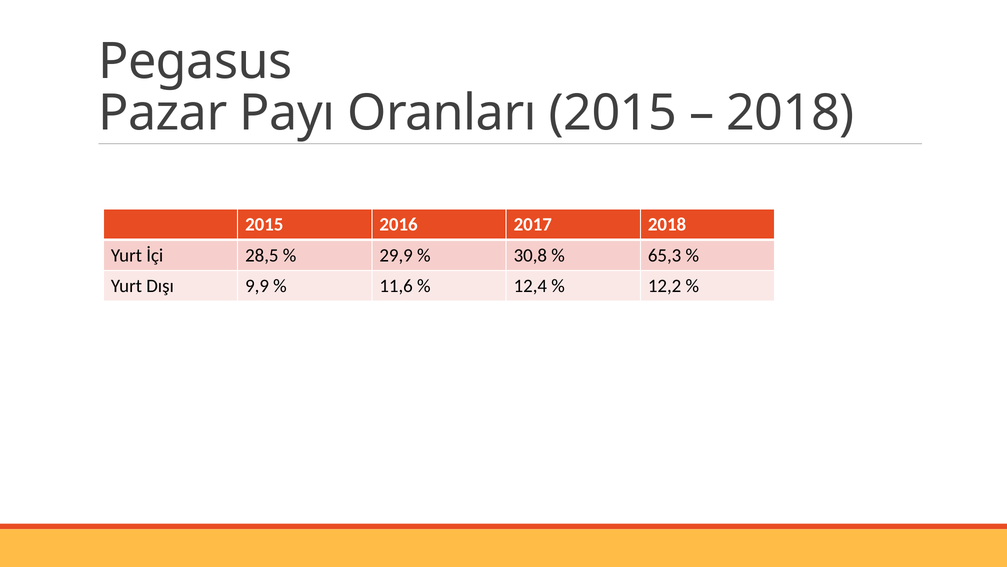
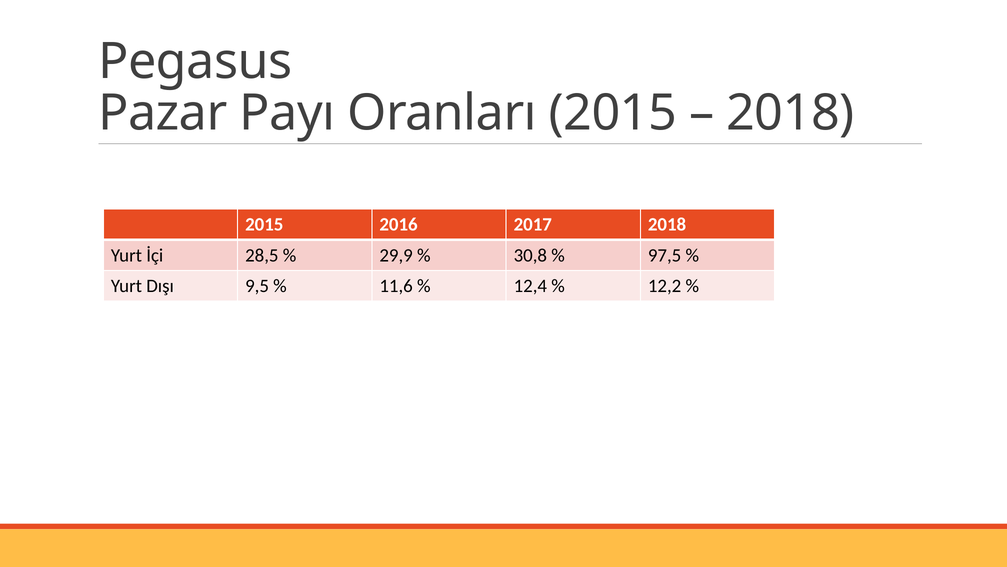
65,3: 65,3 -> 97,5
9,9: 9,9 -> 9,5
